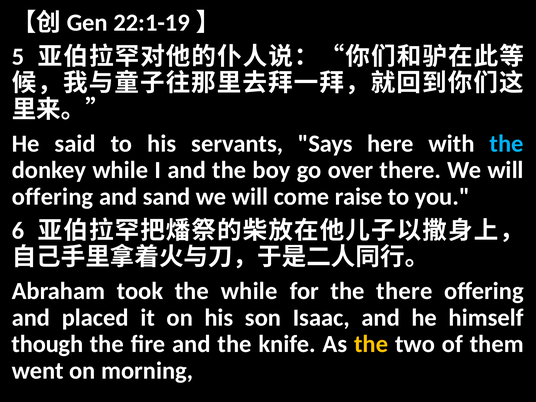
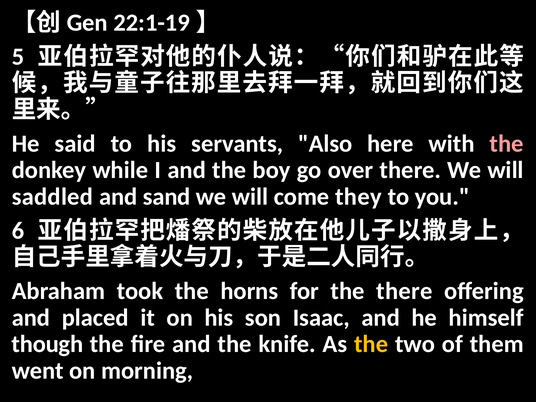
Says: Says -> Also
the at (507, 144) colour: light blue -> pink
offering at (52, 197): offering -> saddled
raise: raise -> they
the while: while -> horns
